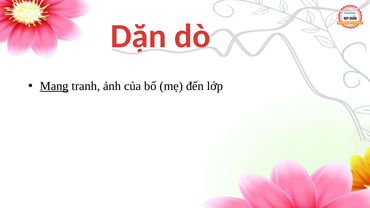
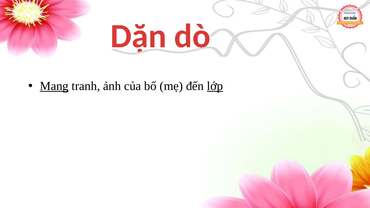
lớp underline: none -> present
